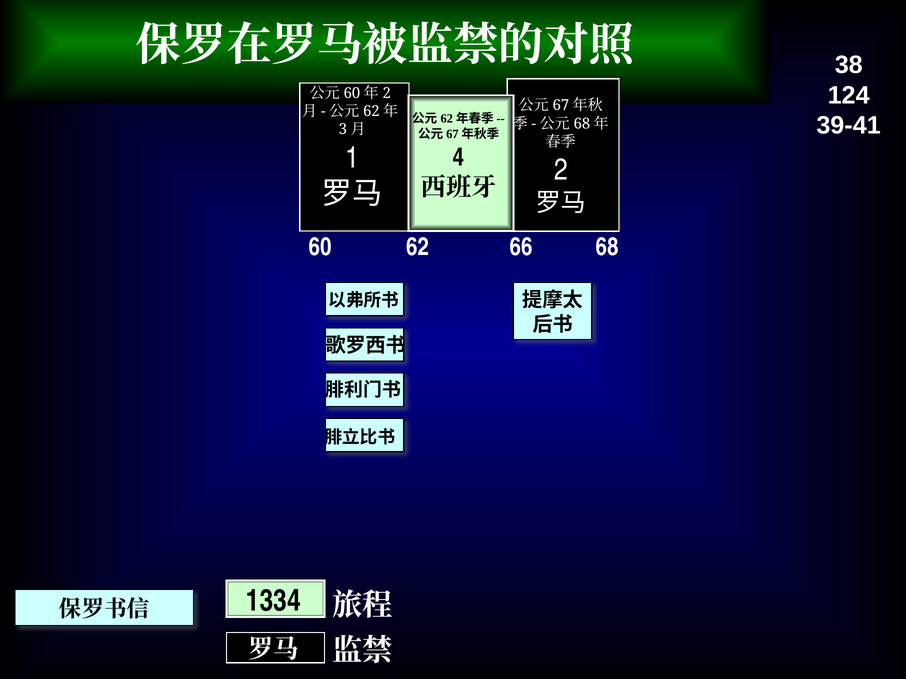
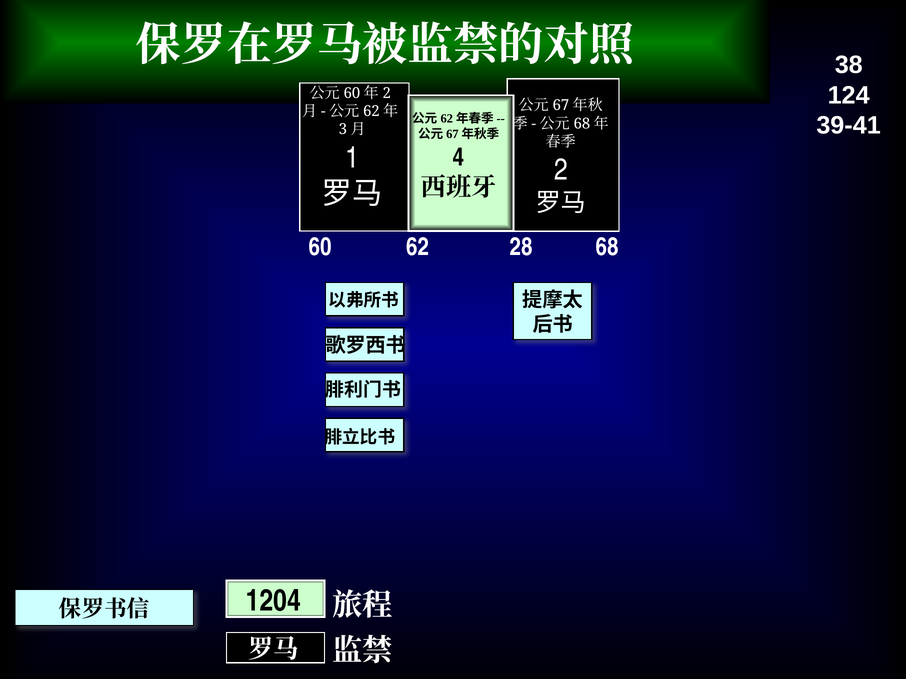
66: 66 -> 28
1334: 1334 -> 1204
